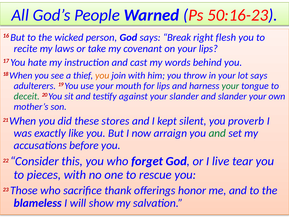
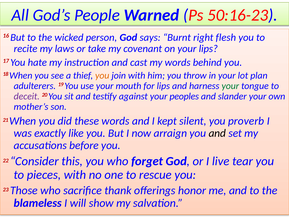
Break: Break -> Burnt
lot says: says -> plan
deceit colour: green -> purple
your slander: slander -> peoples
these stores: stores -> words
and at (217, 133) colour: green -> black
